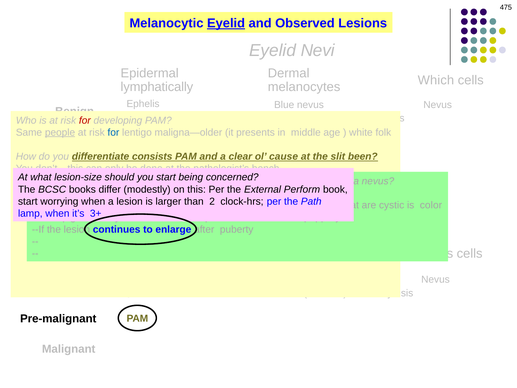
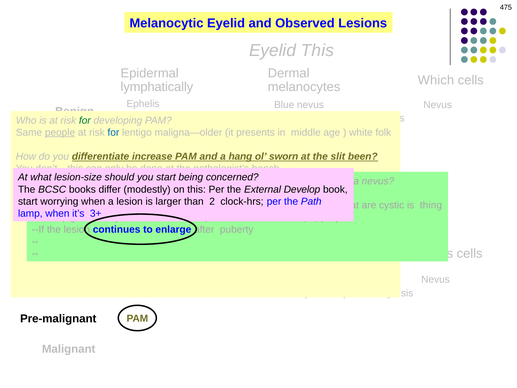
Eyelid at (226, 23) underline: present -> none
Eyelid Nevi: Nevi -> This
for at (85, 120) colour: red -> green
consists: consists -> increase
clear: clear -> hang
cause: cause -> sworn
Perform: Perform -> Develop
color: color -> thing
